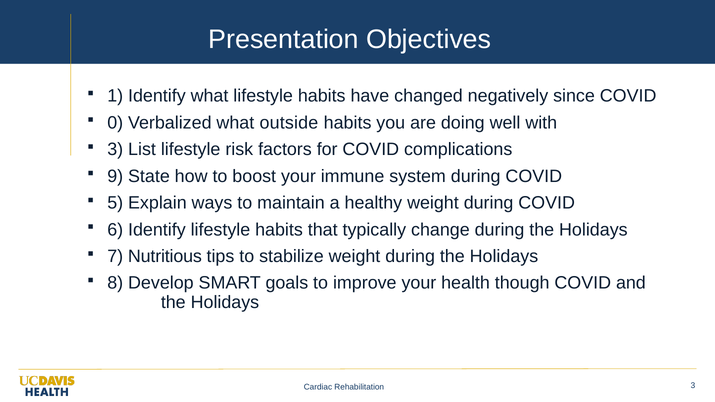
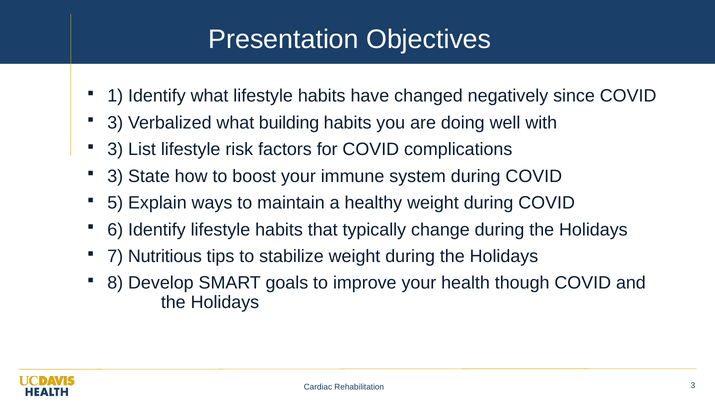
0 at (115, 123): 0 -> 3
outside: outside -> building
9 at (115, 176): 9 -> 3
